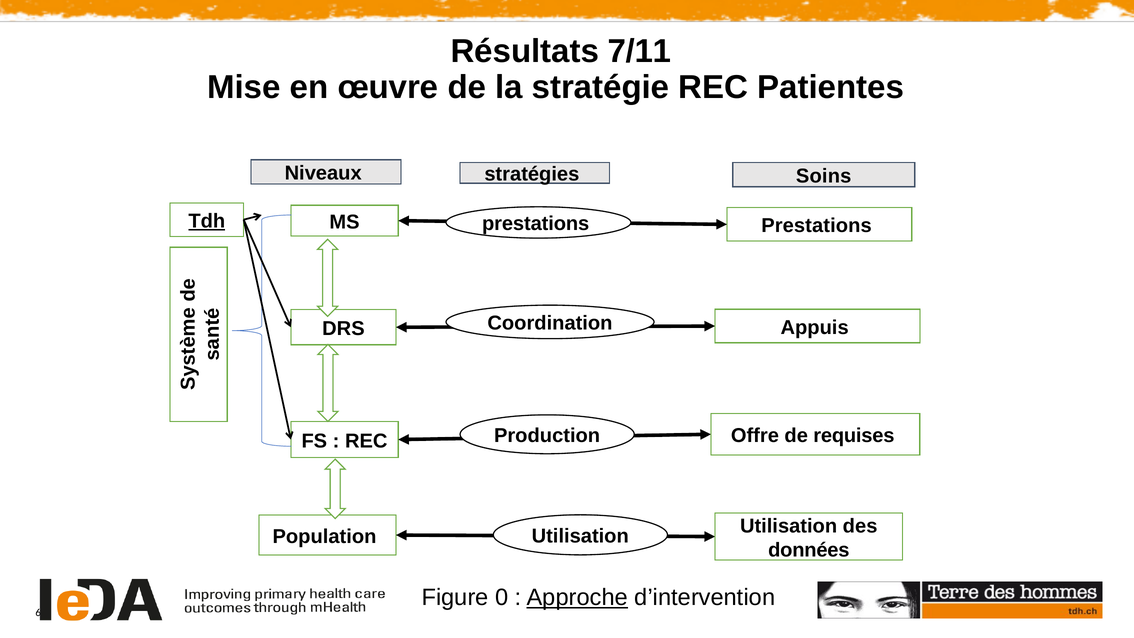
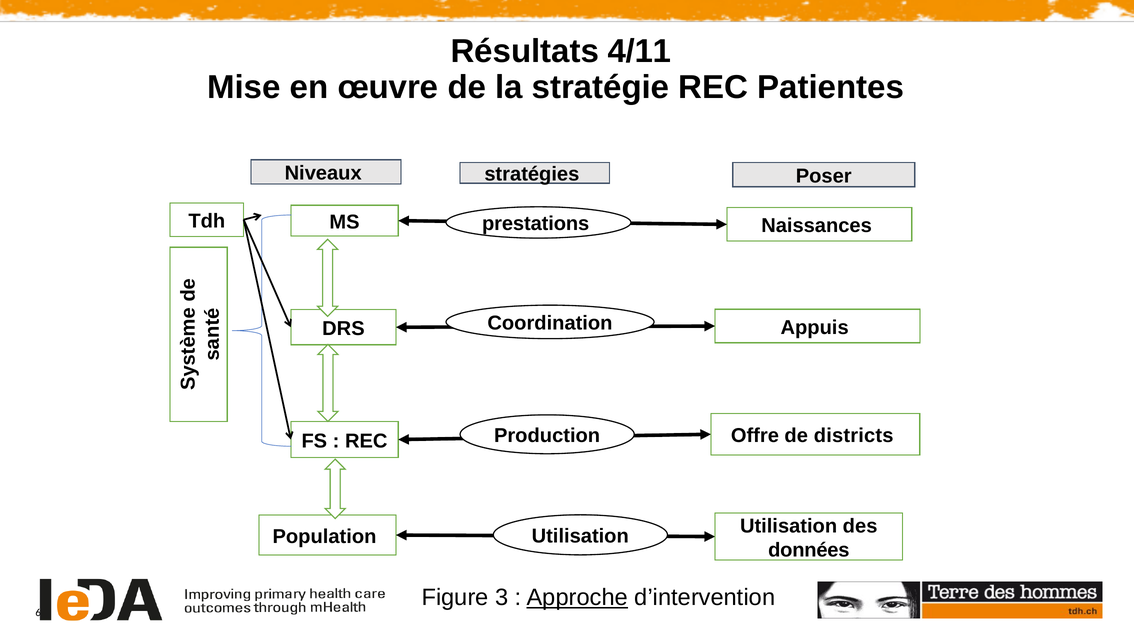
7/11: 7/11 -> 4/11
Soins: Soins -> Poser
Tdh underline: present -> none
Prestations at (816, 226): Prestations -> Naissances
requises: requises -> districts
0: 0 -> 3
